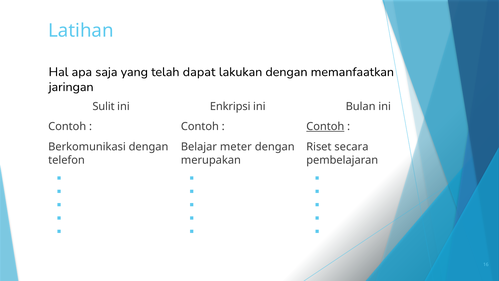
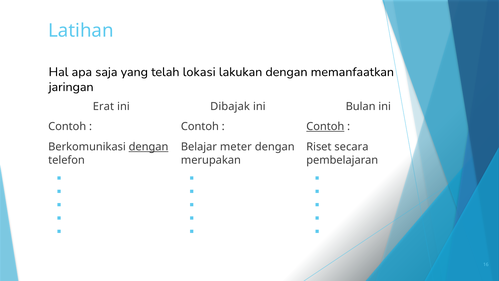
dapat: dapat -> lokasi
Sulit: Sulit -> Erat
Enkripsi: Enkripsi -> Dibajak
dengan at (149, 147) underline: none -> present
